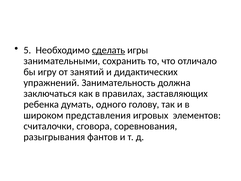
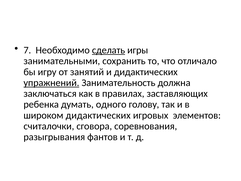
5: 5 -> 7
упражнений underline: none -> present
широком представления: представления -> дидактических
